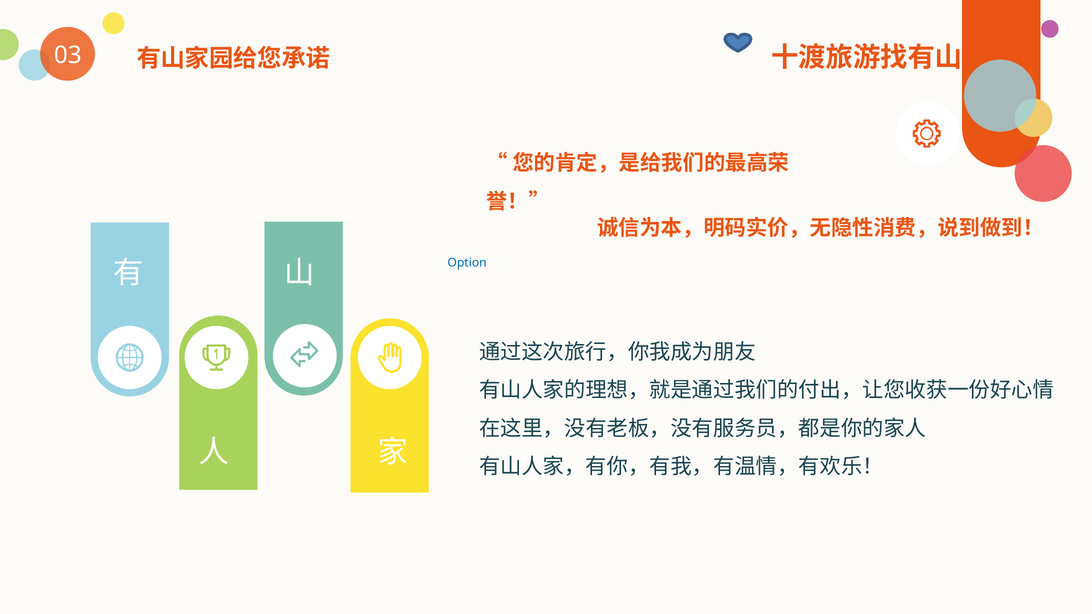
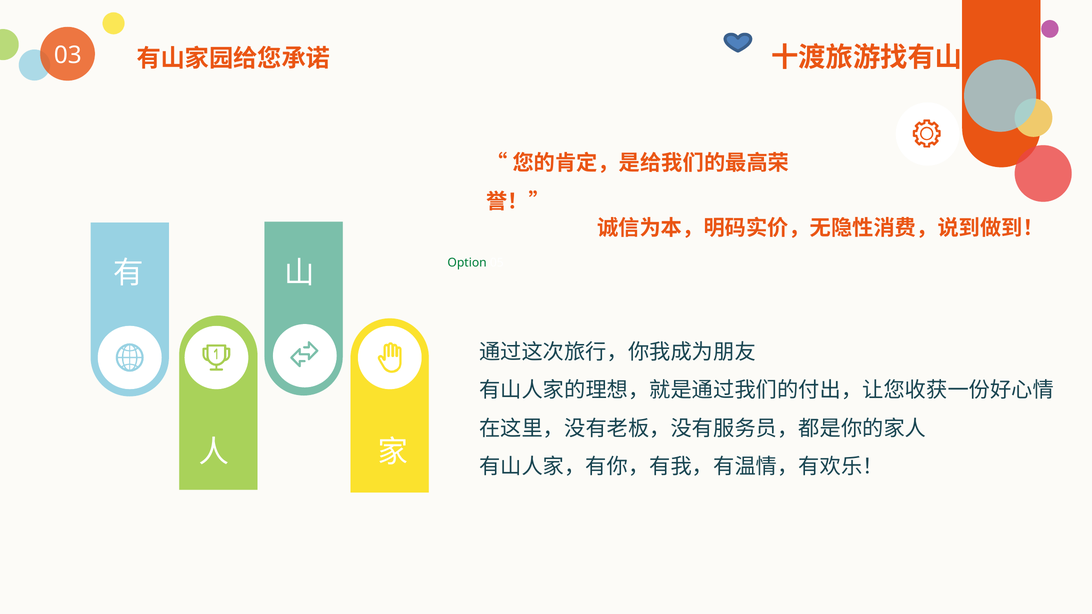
Option colour: blue -> green
